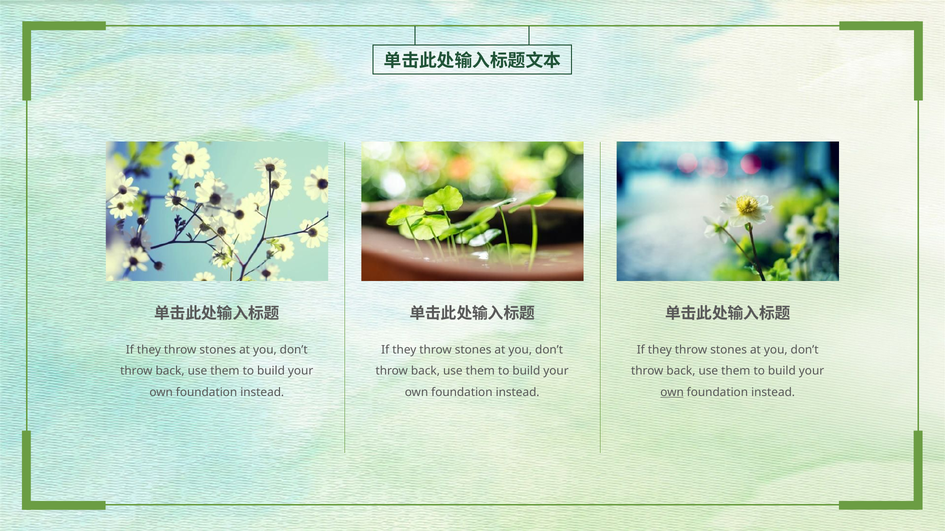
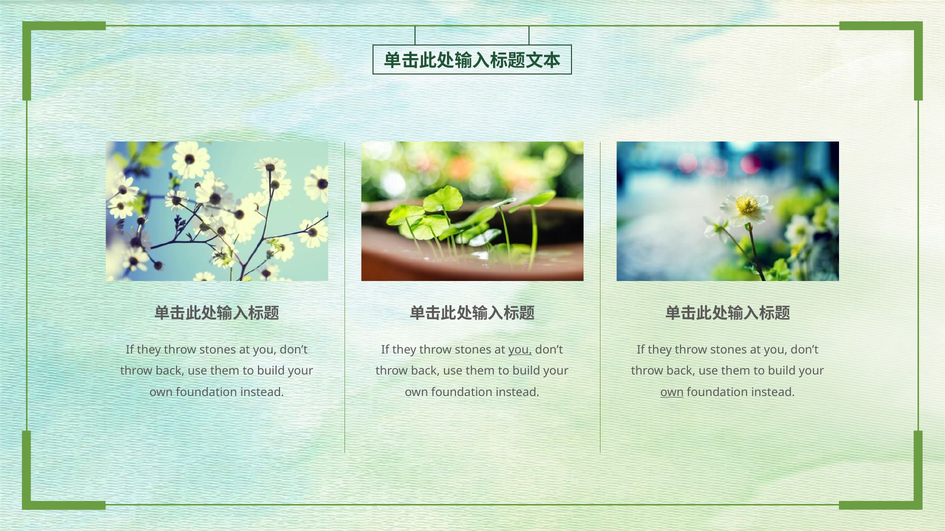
you at (520, 350) underline: none -> present
